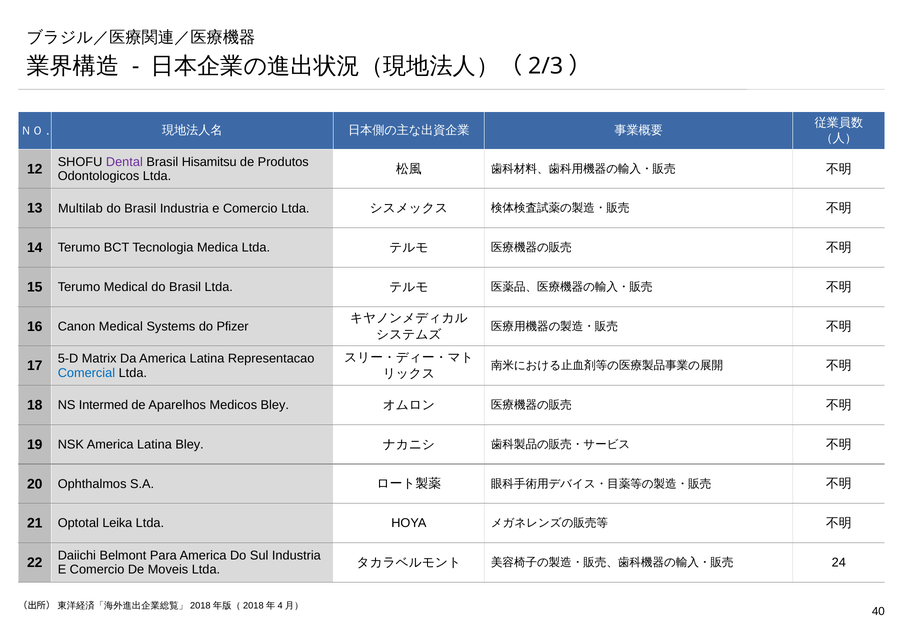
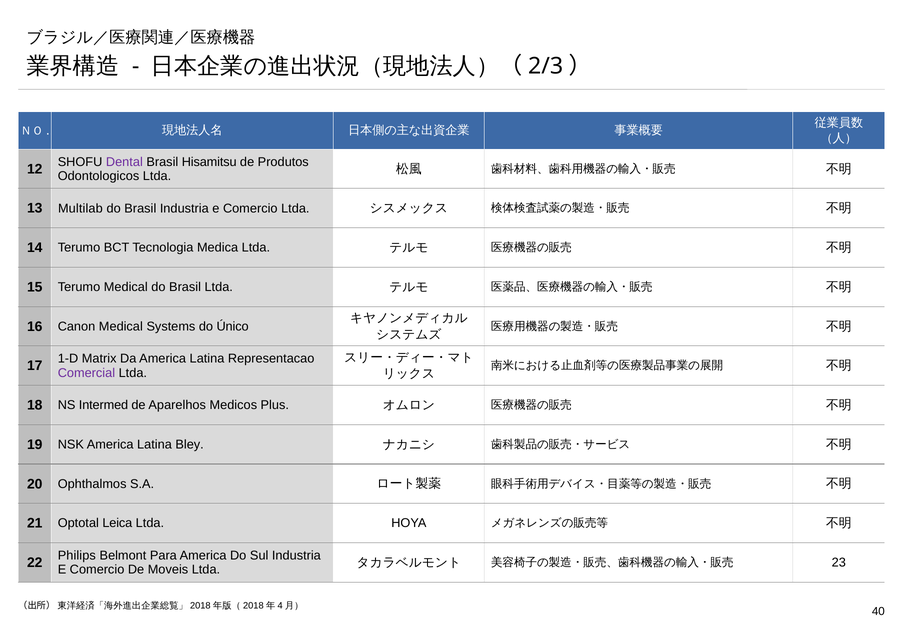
Pfizer: Pfizer -> Único
5-D: 5-D -> 1-D
Comercial colour: blue -> purple
Medicos Bley: Bley -> Plus
Leika: Leika -> Leica
Daiichi: Daiichi -> Philips
24: 24 -> 23
